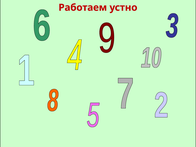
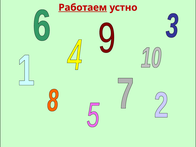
Работаем underline: none -> present
